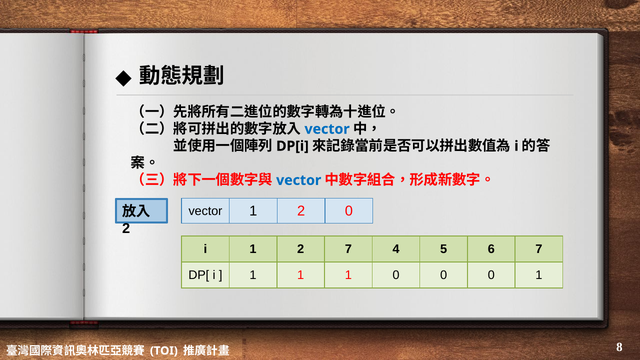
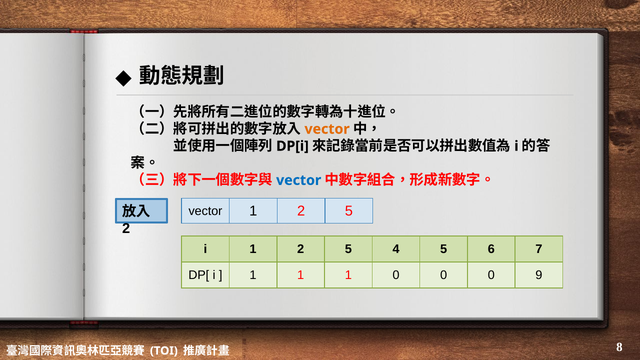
vector at (327, 129) colour: blue -> orange
vector 1 2 0: 0 -> 5
i 1 2 7: 7 -> 5
0 1: 1 -> 9
